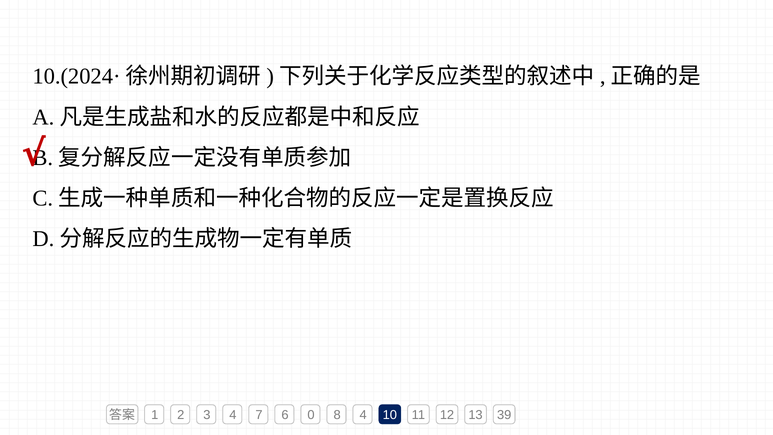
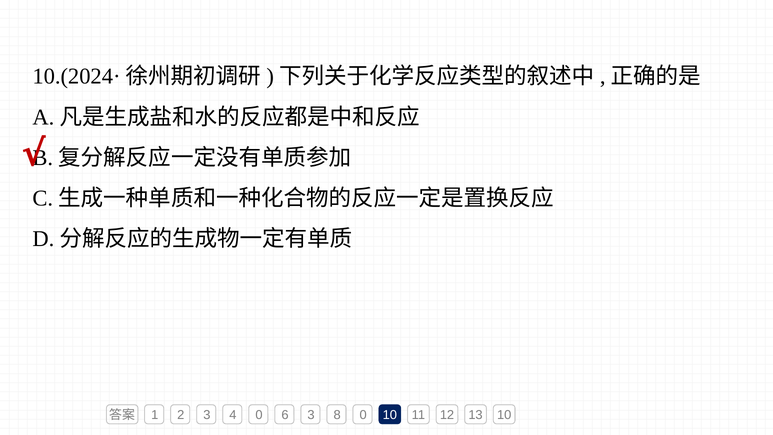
4 7: 7 -> 0
6 0: 0 -> 3
8 4: 4 -> 0
13 39: 39 -> 10
